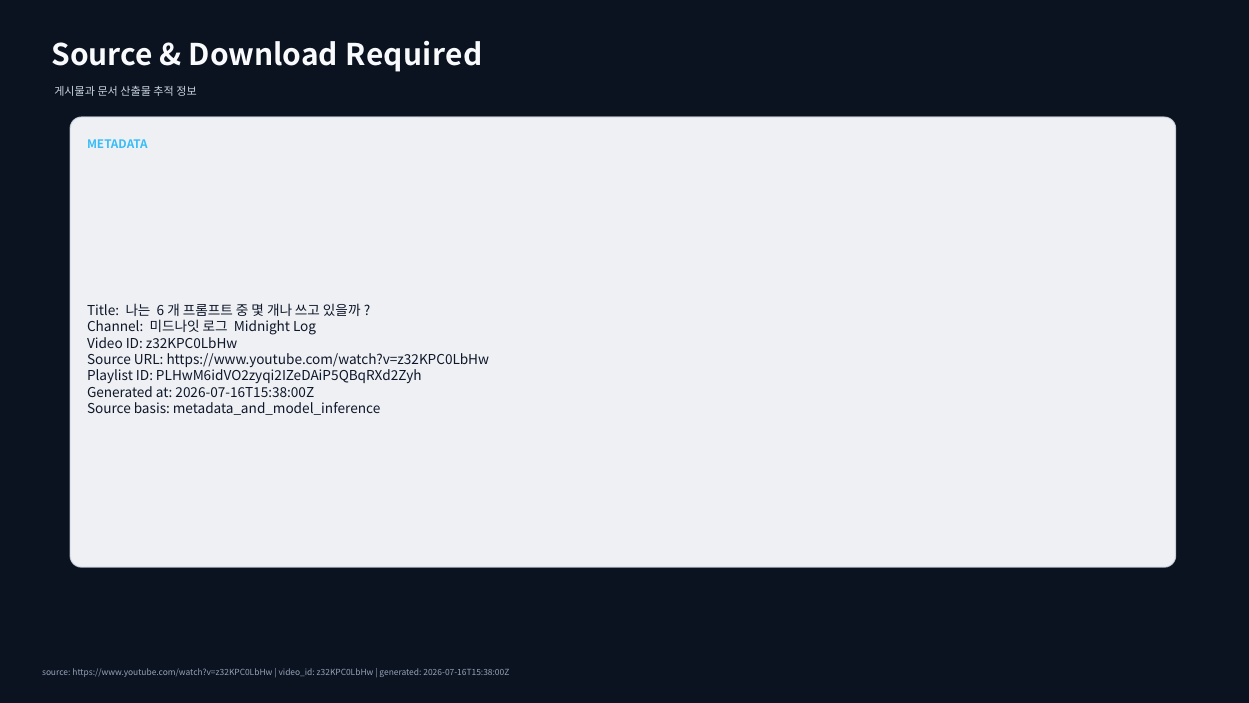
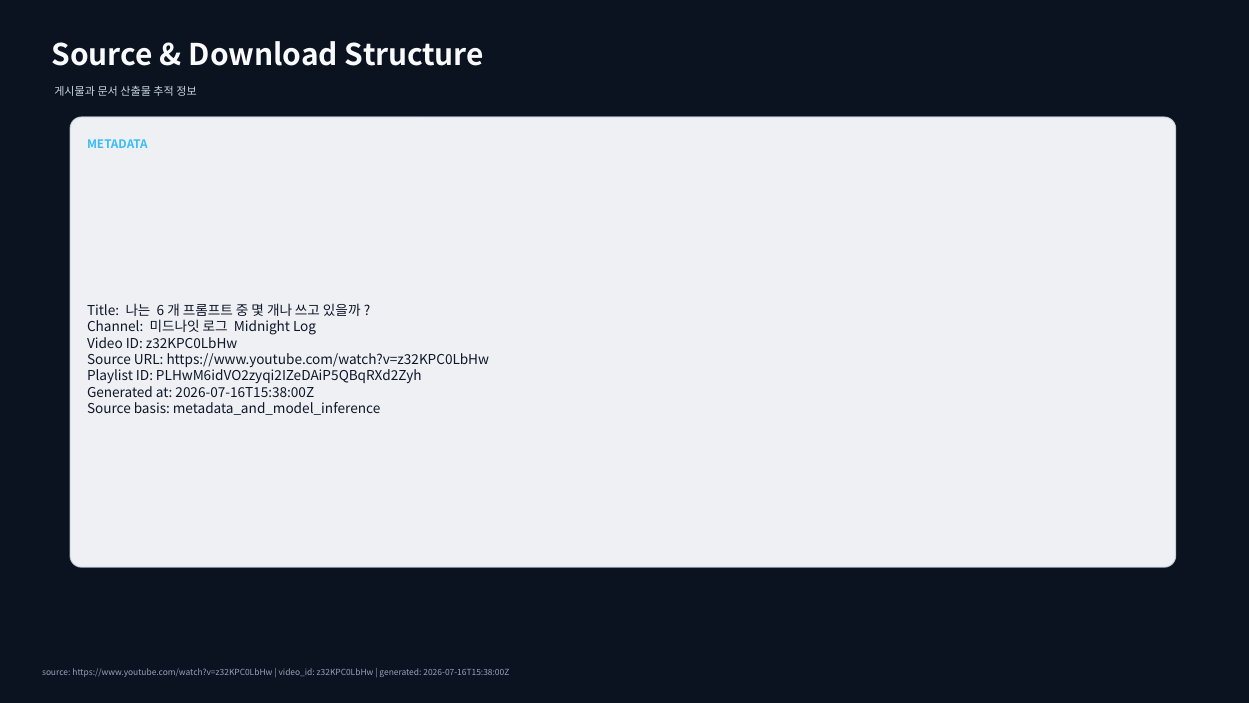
Required: Required -> Structure
